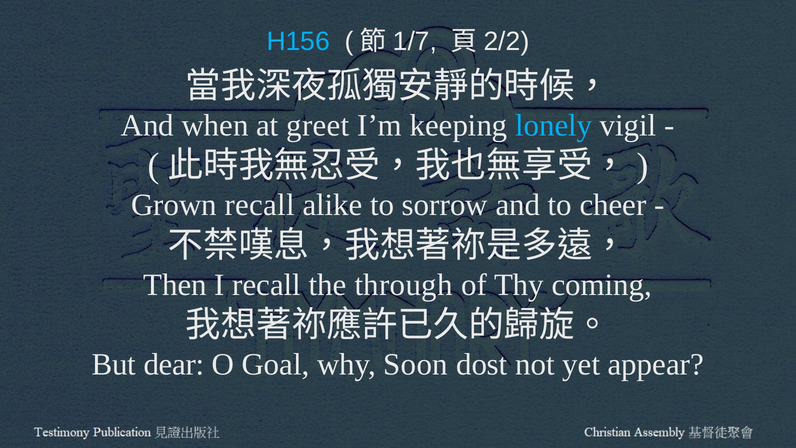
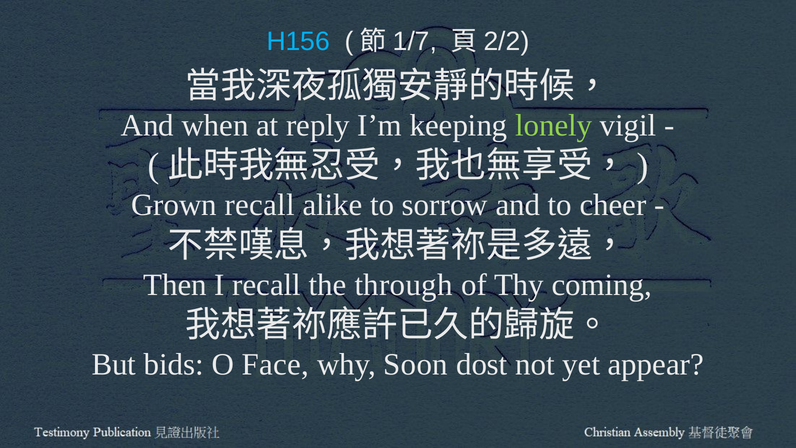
greet: greet -> reply
lonely colour: light blue -> light green
dear: dear -> bids
Goal: Goal -> Face
